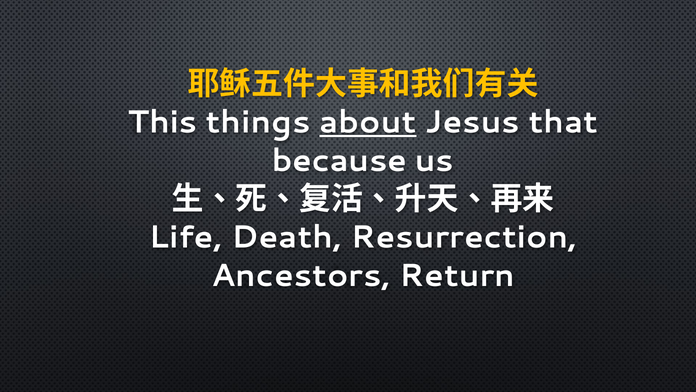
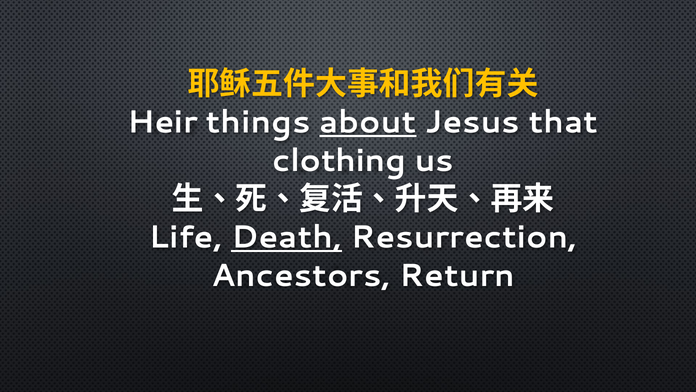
This: This -> Heir
because: because -> clothing
Death underline: none -> present
